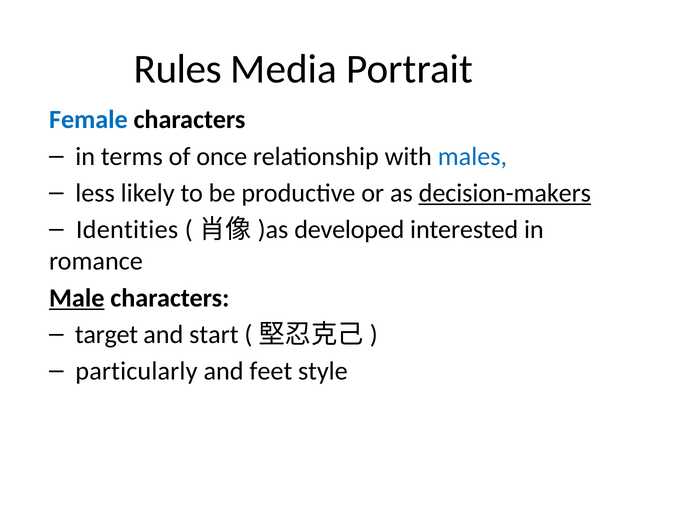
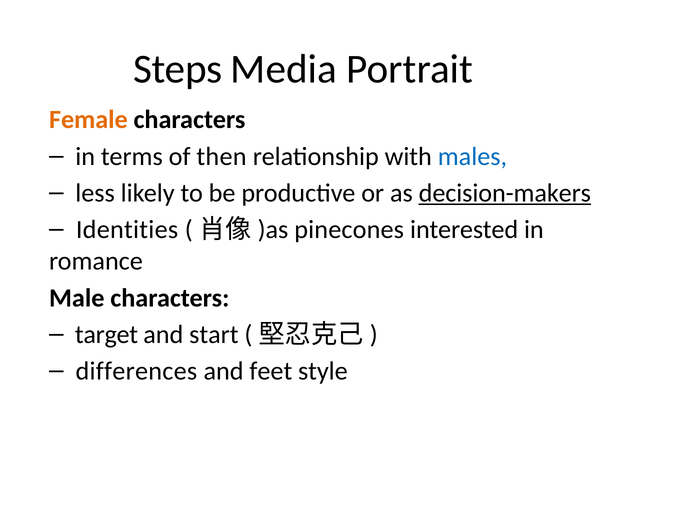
Rules: Rules -> Steps
Female colour: blue -> orange
once: once -> then
developed: developed -> pinecones
Male underline: present -> none
particularly: particularly -> differences
